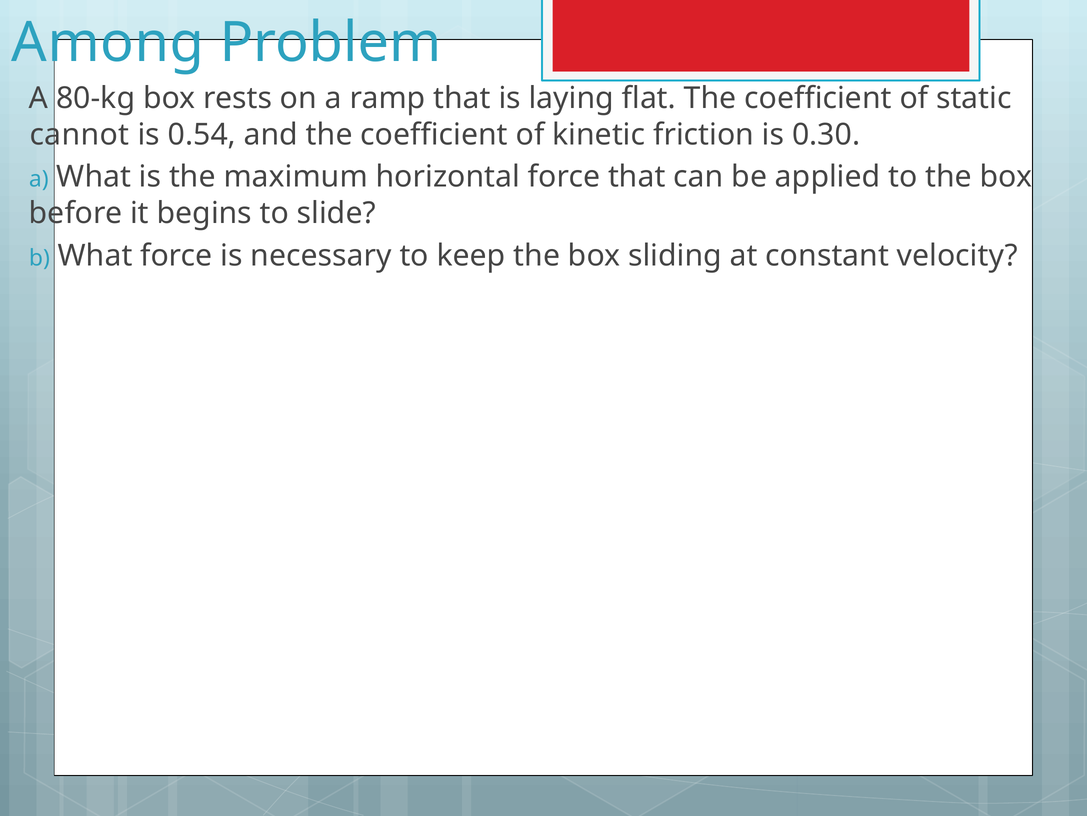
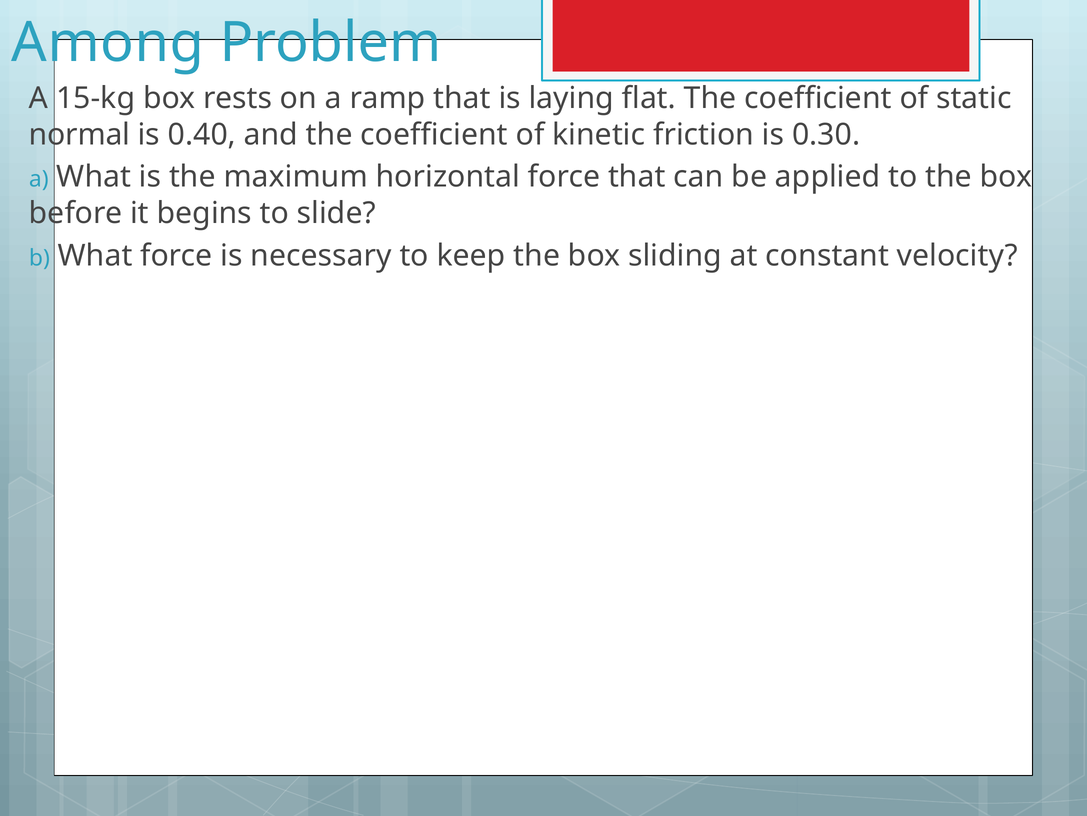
80-kg: 80-kg -> 15-kg
cannot: cannot -> normal
0.54: 0.54 -> 0.40
